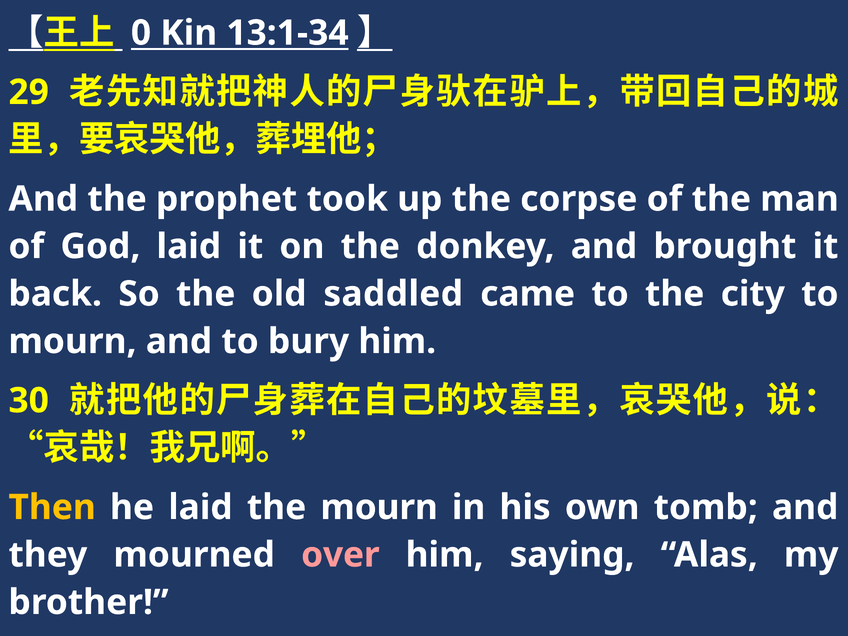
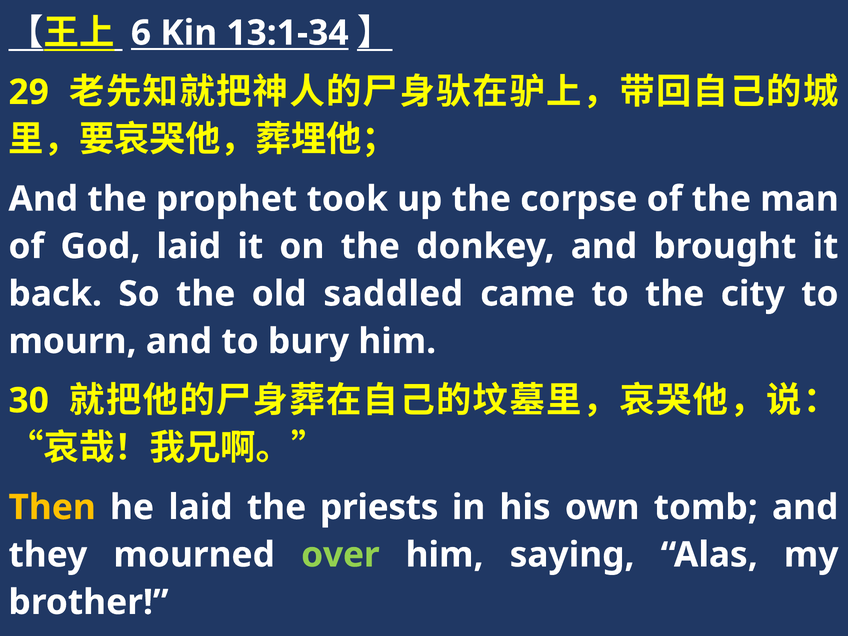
0: 0 -> 6
the mourn: mourn -> priests
over colour: pink -> light green
